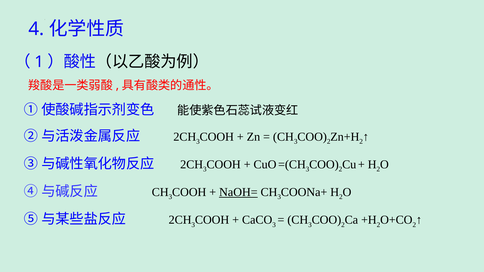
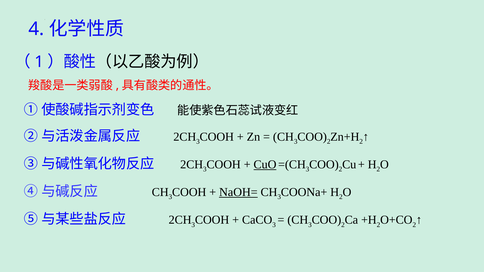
CuO underline: none -> present
